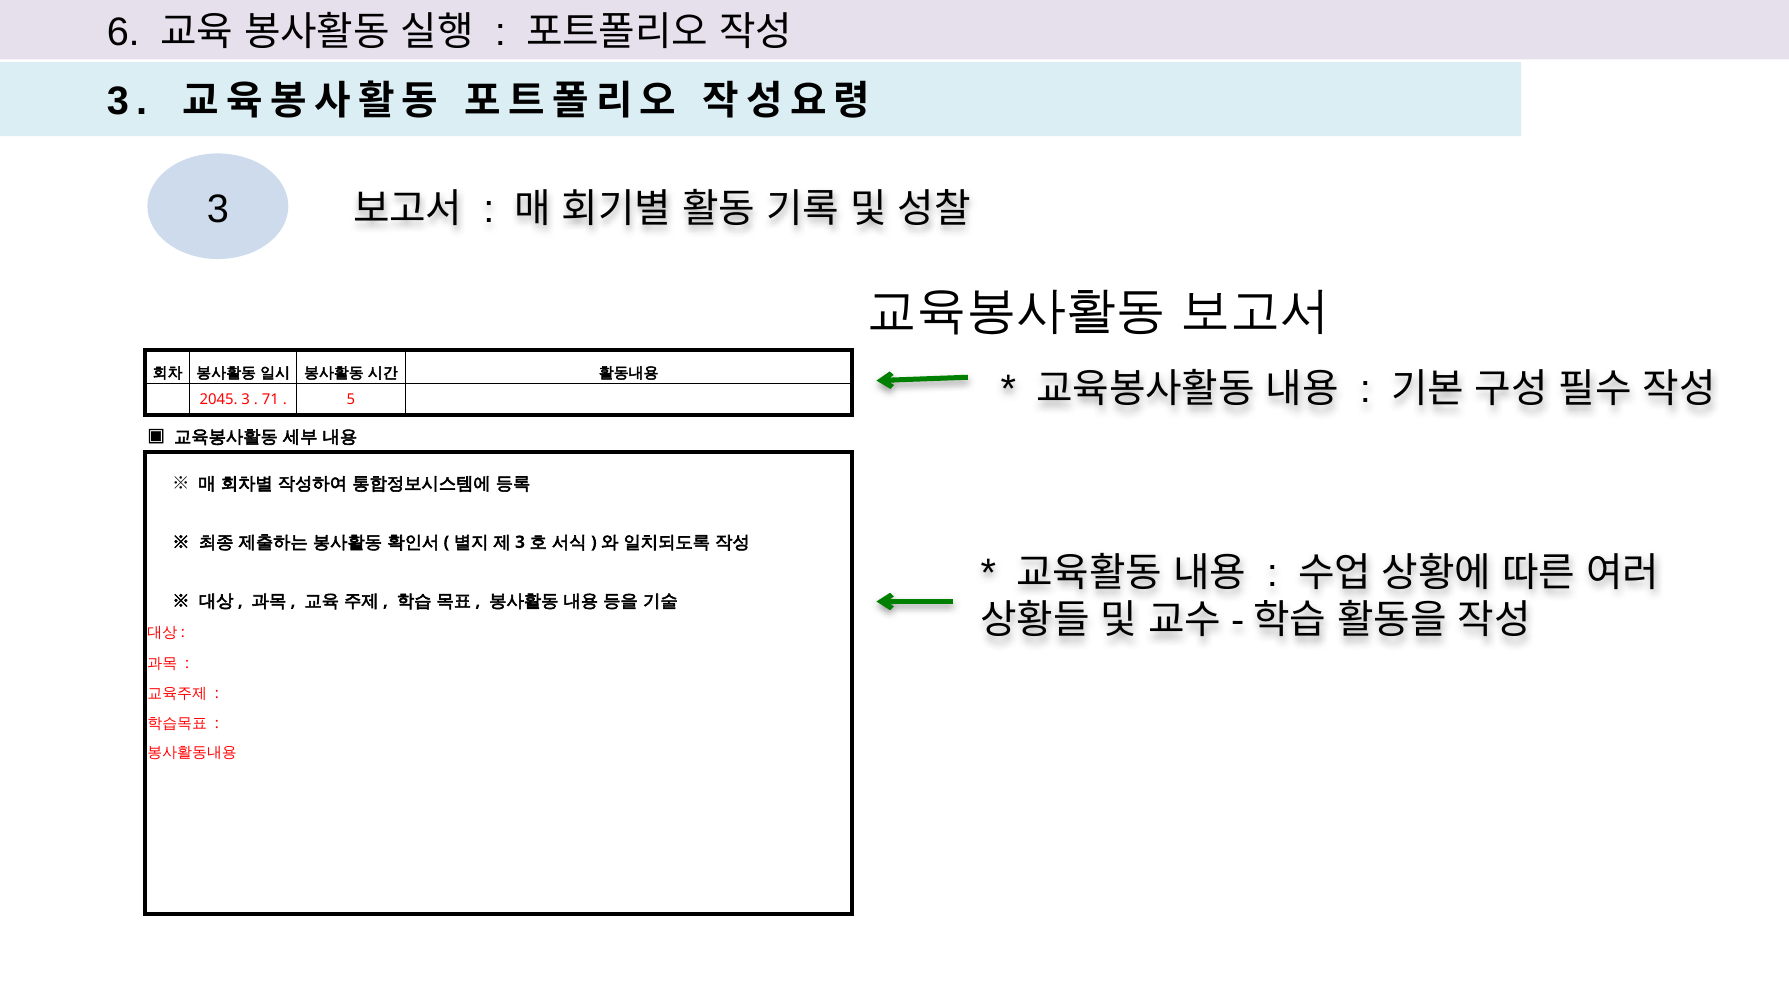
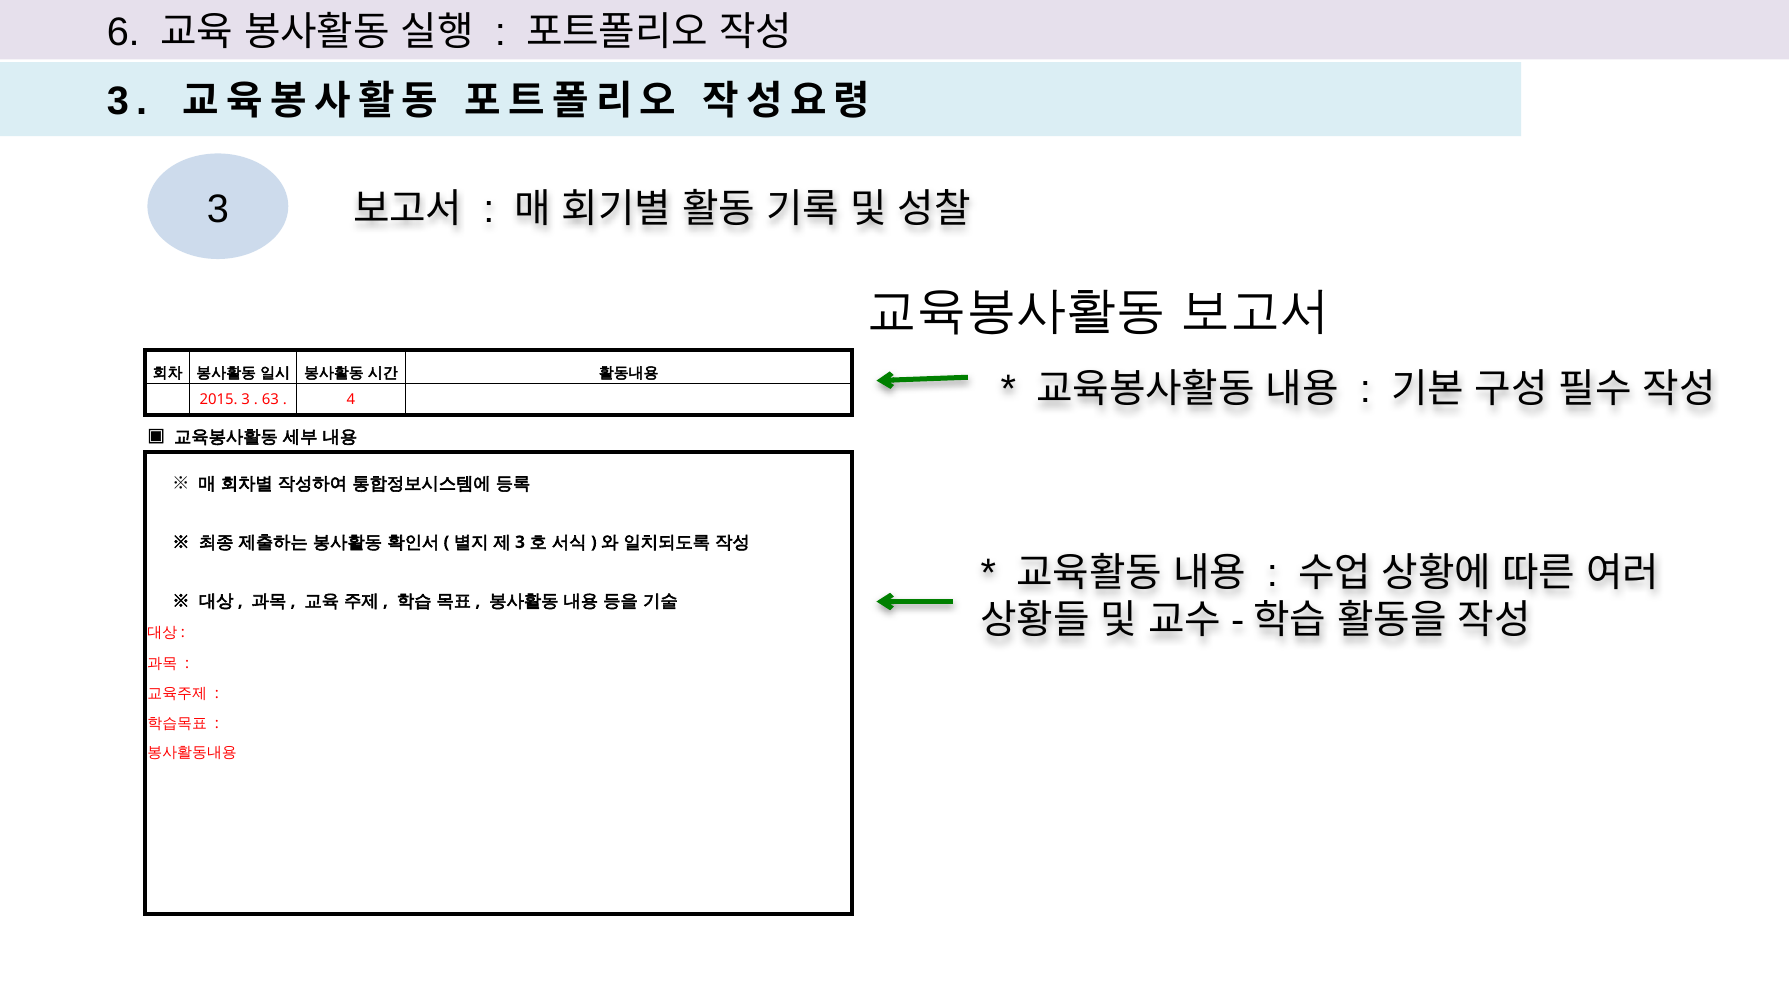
2045: 2045 -> 2015
71: 71 -> 63
5: 5 -> 4
